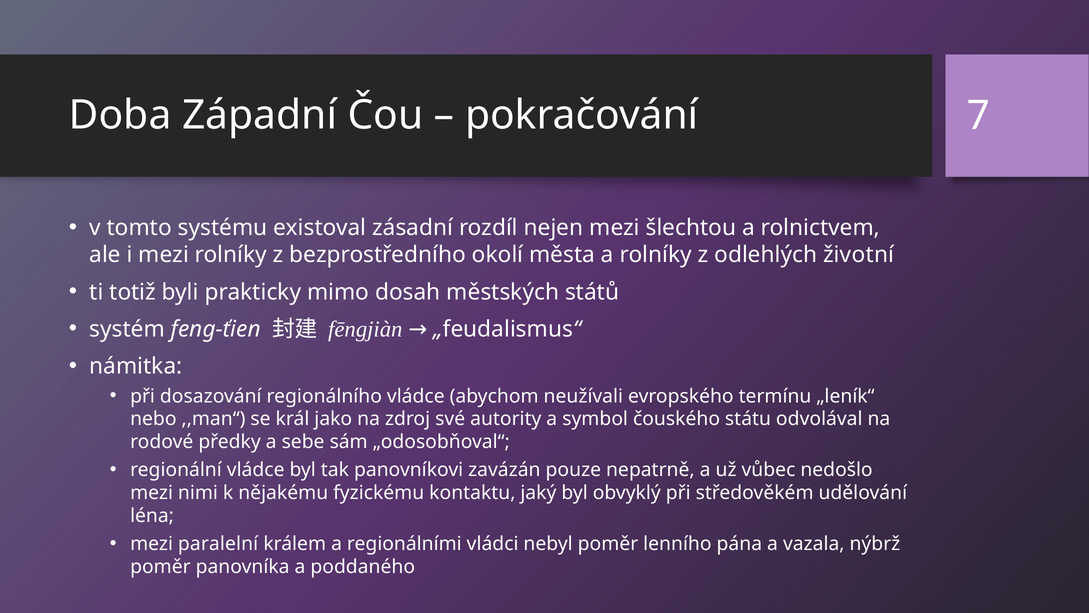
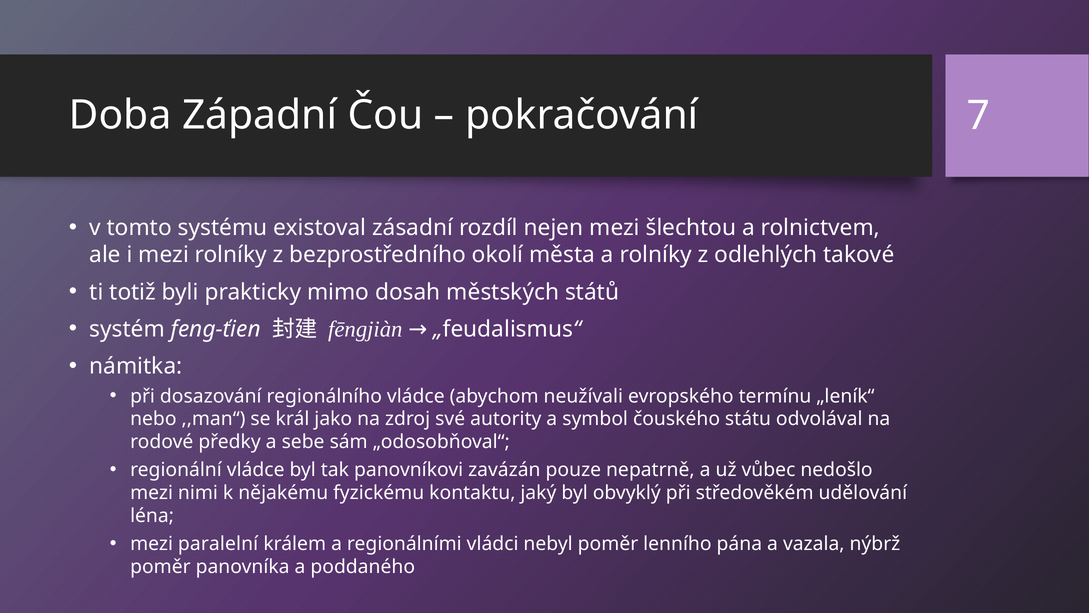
životní: životní -> takové
